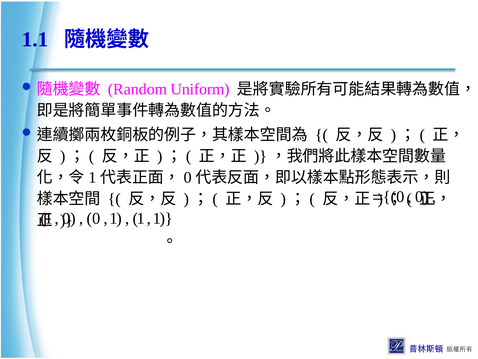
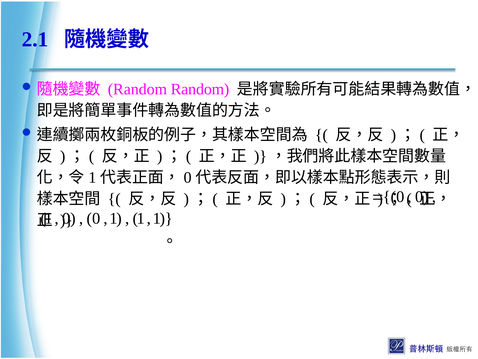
1.1: 1.1 -> 2.1
Random Uniform: Uniform -> Random
